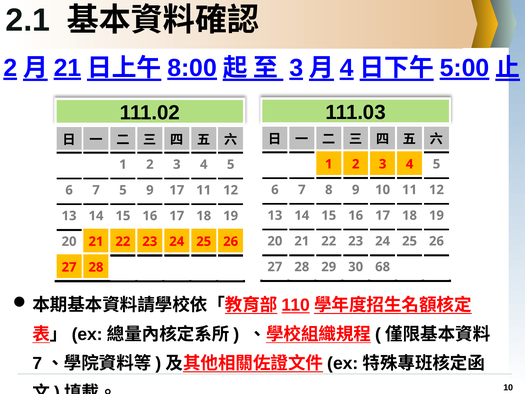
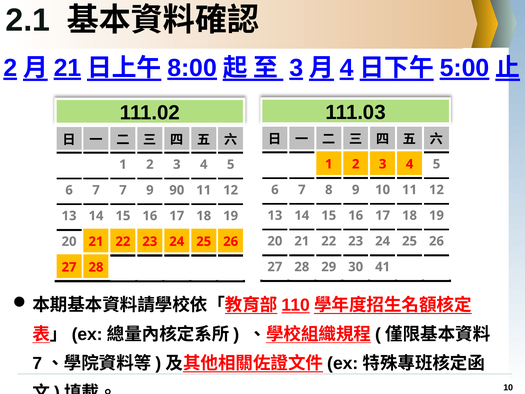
7 5: 5 -> 7
9 17: 17 -> 90
68: 68 -> 41
